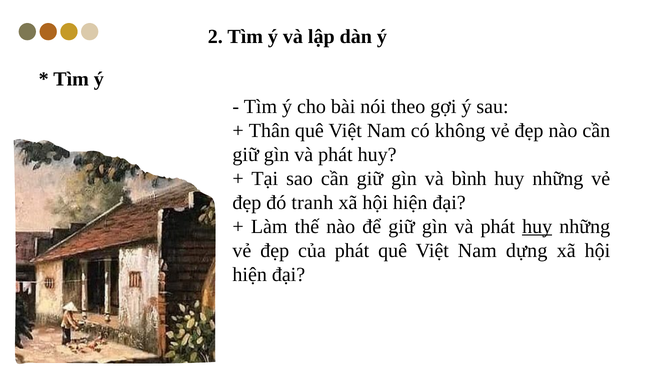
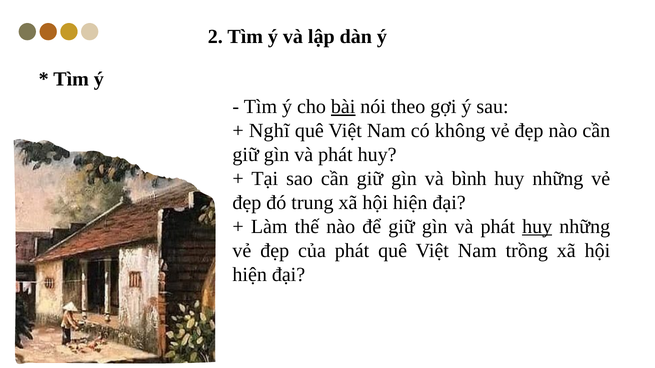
bài underline: none -> present
Thân: Thân -> Nghĩ
tranh: tranh -> trung
dựng: dựng -> trồng
